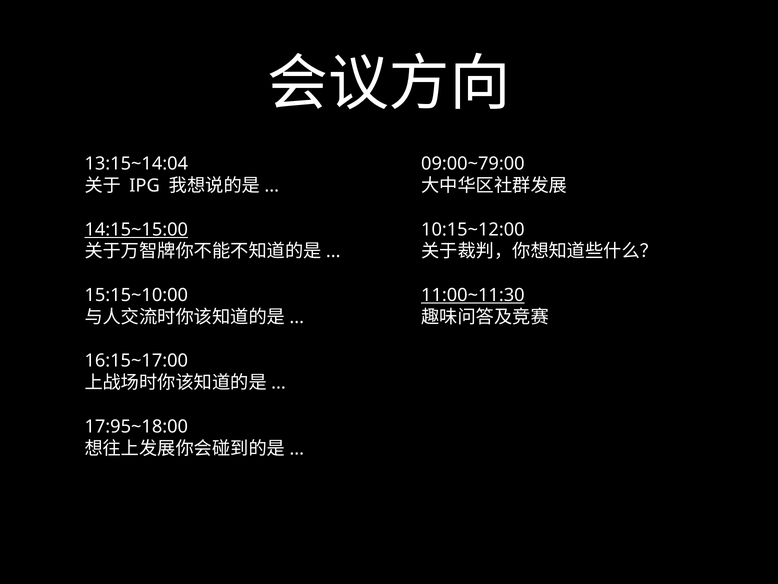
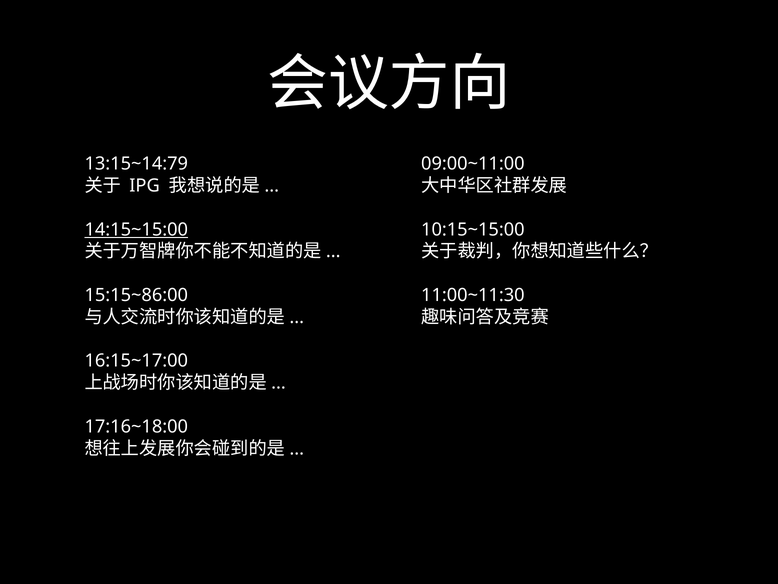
13:15~14:04: 13:15~14:04 -> 13:15~14:79
09:00~79:00: 09:00~79:00 -> 09:00~11:00
10:15~12:00: 10:15~12:00 -> 10:15~15:00
15:15~10:00: 15:15~10:00 -> 15:15~86:00
11:00~11:30 underline: present -> none
17:95~18:00: 17:95~18:00 -> 17:16~18:00
